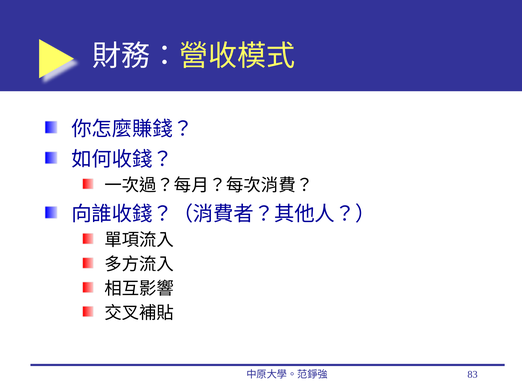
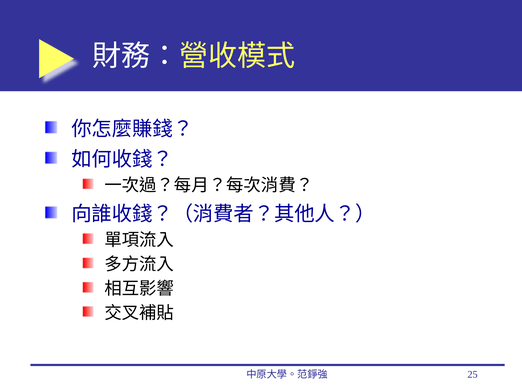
83: 83 -> 25
